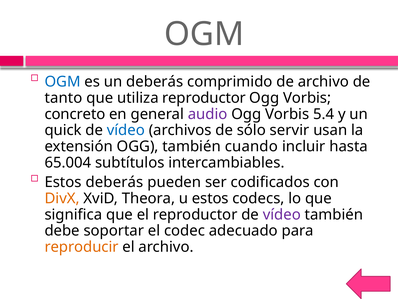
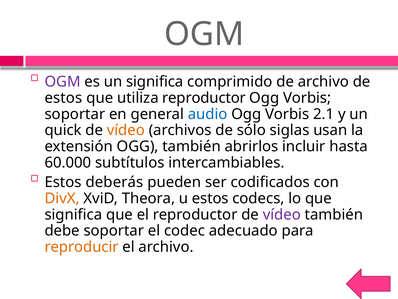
OGM at (63, 82) colour: blue -> purple
un deberás: deberás -> significa
tanto at (63, 98): tanto -> estos
concreto at (75, 114): concreto -> soportar
audio colour: purple -> blue
5.4: 5.4 -> 2.1
vídeo at (126, 130) colour: blue -> orange
servir: servir -> siglas
cuando: cuando -> abrirlos
65.004: 65.004 -> 60.000
